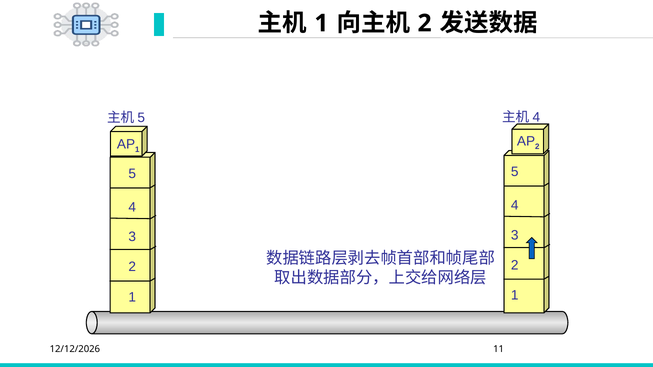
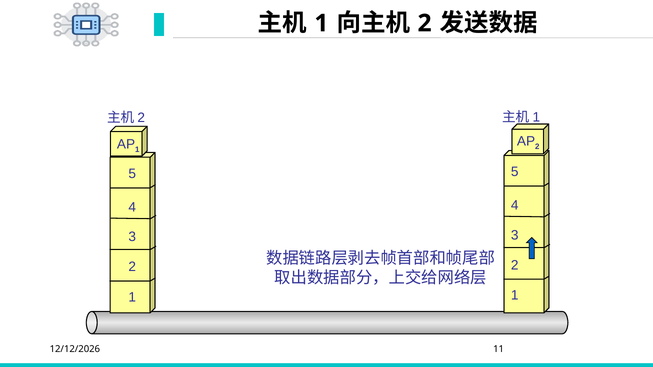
4 at (536, 117): 4 -> 1
5 at (141, 118): 5 -> 2
